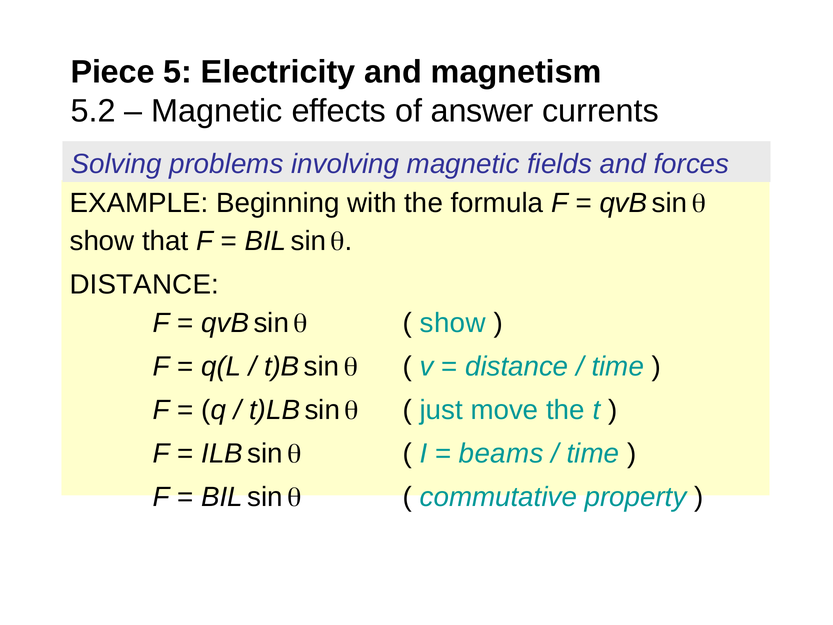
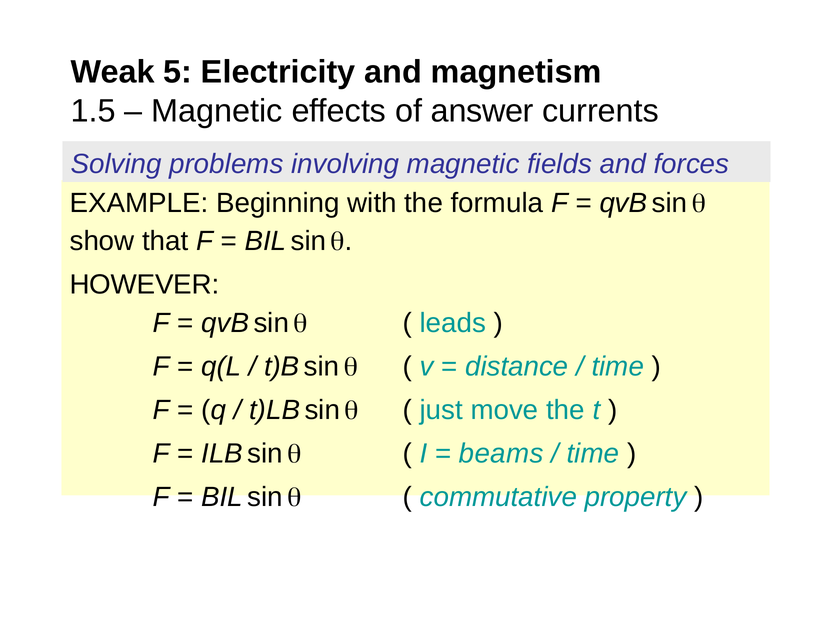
Piece: Piece -> Weak
5.2: 5.2 -> 1.5
DISTANCE at (144, 284): DISTANCE -> HOWEVER
show at (453, 323): show -> leads
